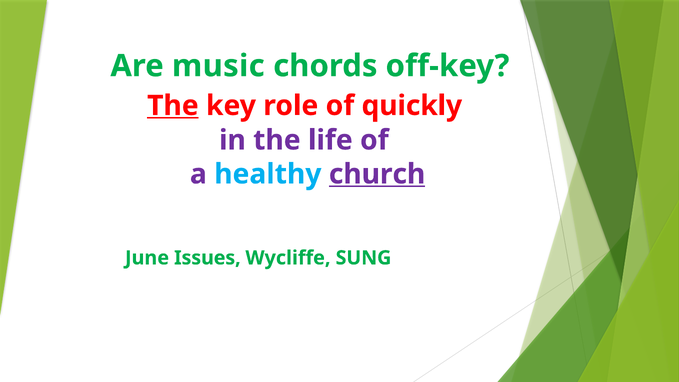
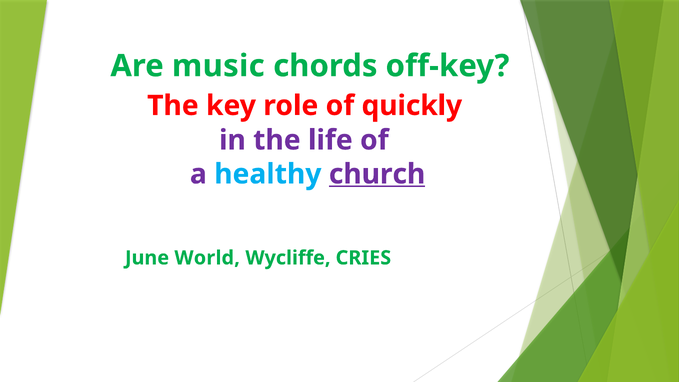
The at (173, 106) underline: present -> none
Issues: Issues -> World
SUNG: SUNG -> CRIES
